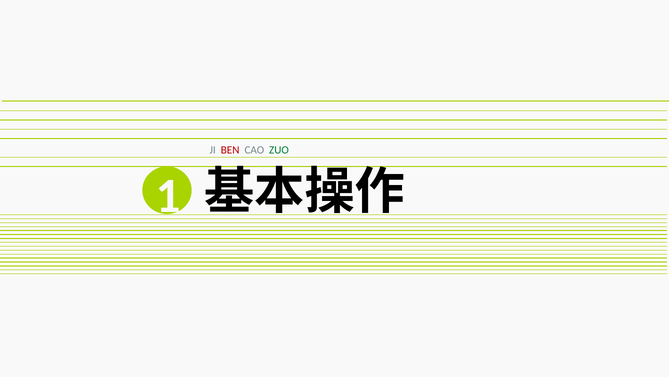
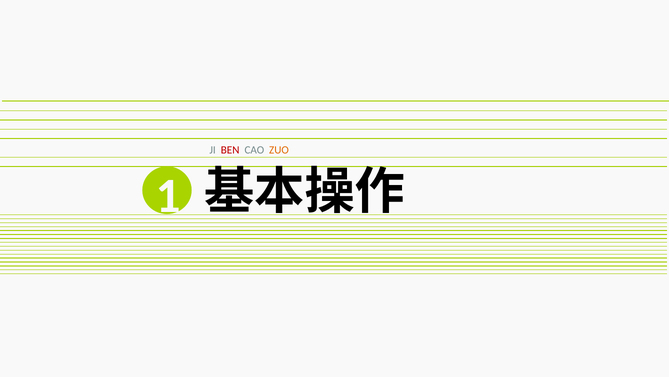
ZUO colour: green -> orange
